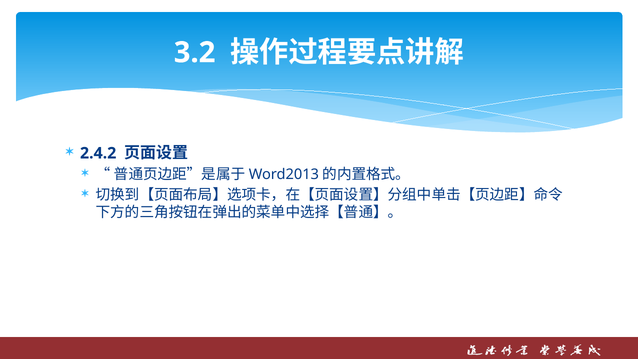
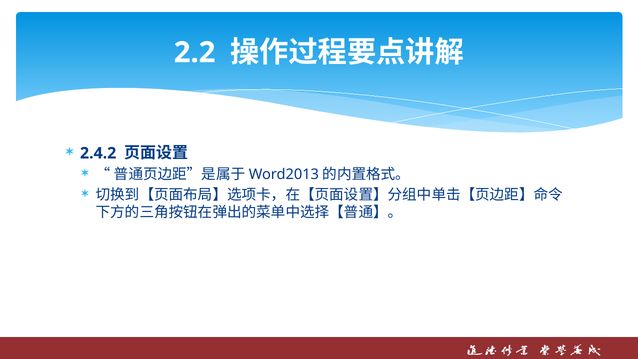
3.2: 3.2 -> 2.2
